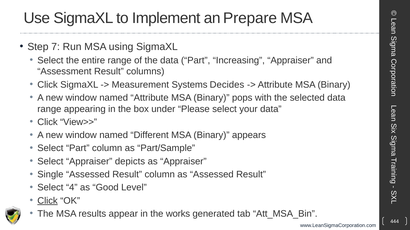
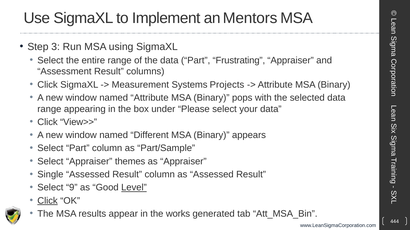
Prepare: Prepare -> Mentors
7: 7 -> 3
Increasing: Increasing -> Frustrating
Decides: Decides -> Projects
depicts: depicts -> themes
4: 4 -> 9
Level underline: none -> present
